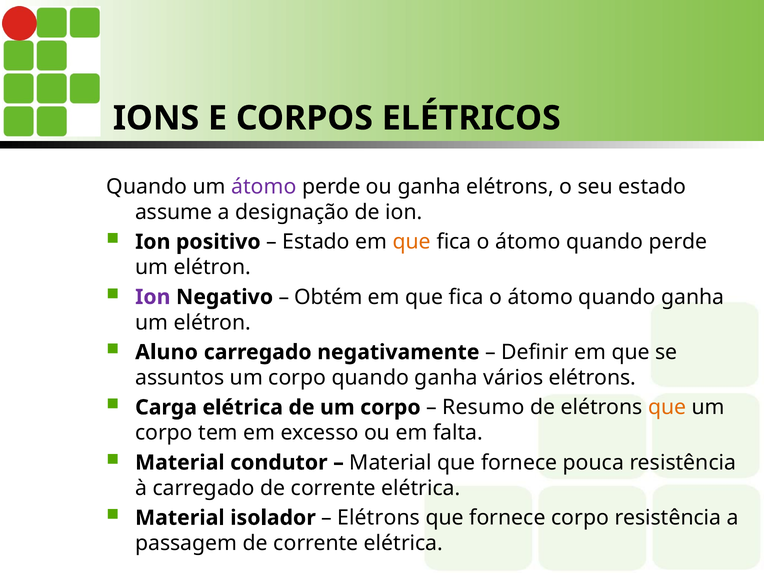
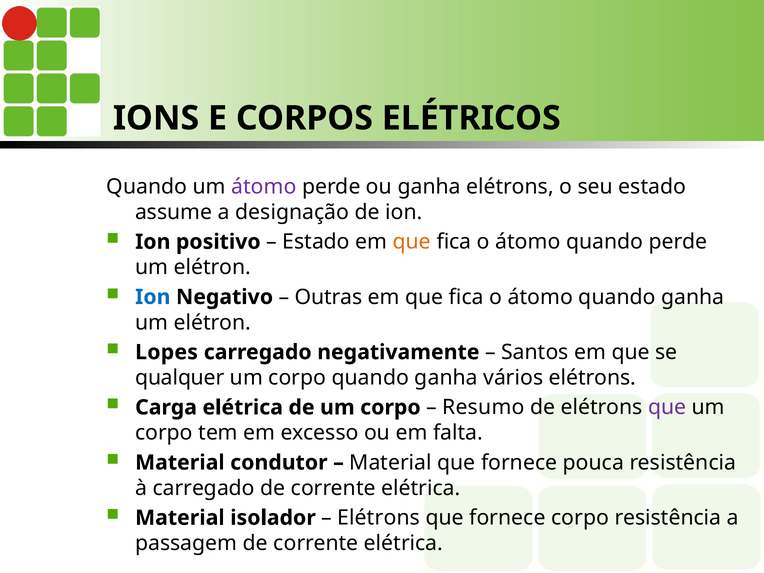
Ion at (153, 297) colour: purple -> blue
Obtém: Obtém -> Outras
Aluno: Aluno -> Lopes
Definir: Definir -> Santos
assuntos: assuntos -> qualquer
que at (667, 407) colour: orange -> purple
